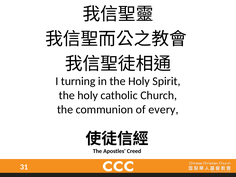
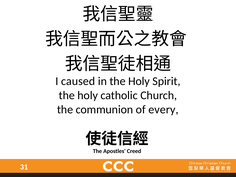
turning: turning -> caused
